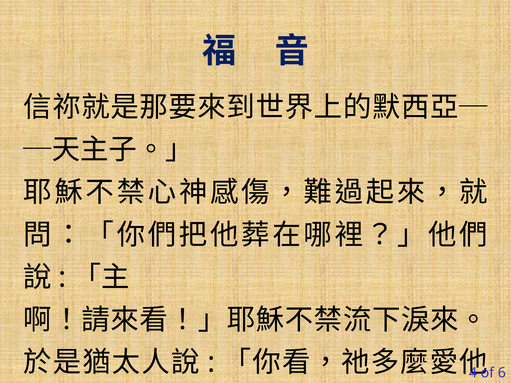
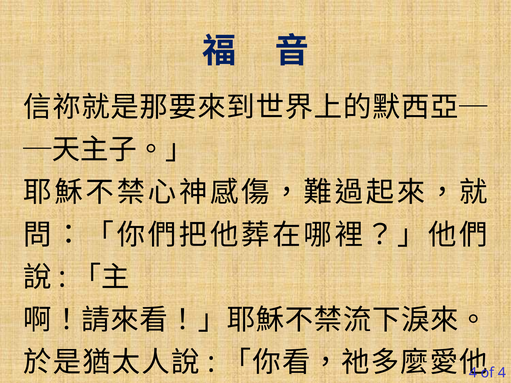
6 at (502, 373): 6 -> 4
